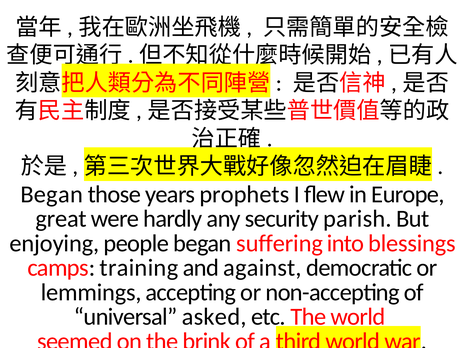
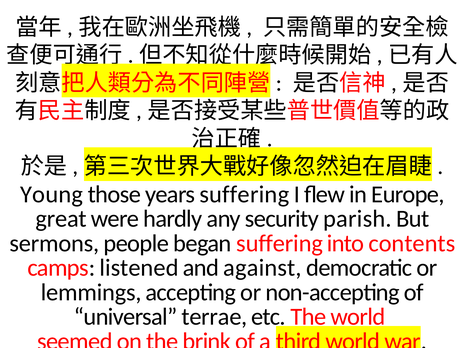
Began at (52, 194): Began -> Young
years prophets: prophets -> suffering
enjoying: enjoying -> sermons
blessings: blessings -> contents
training: training -> listened
asked: asked -> terrae
